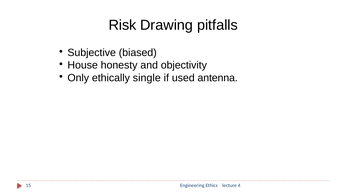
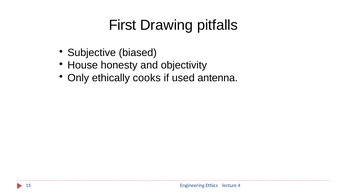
Risk: Risk -> First
single: single -> cooks
